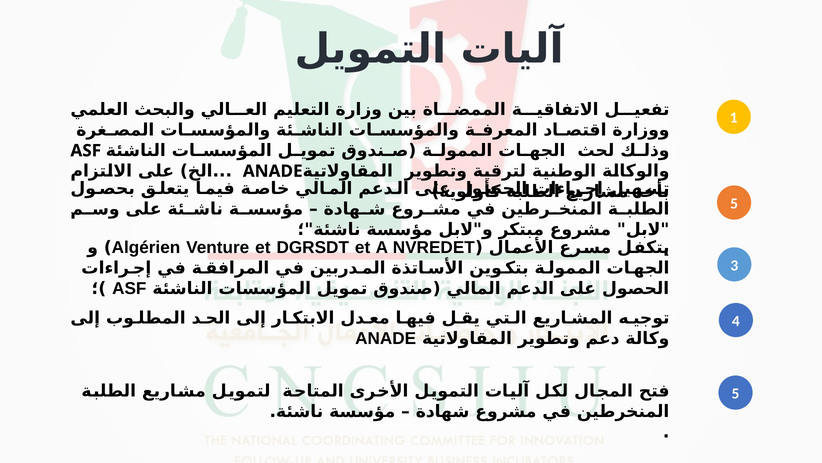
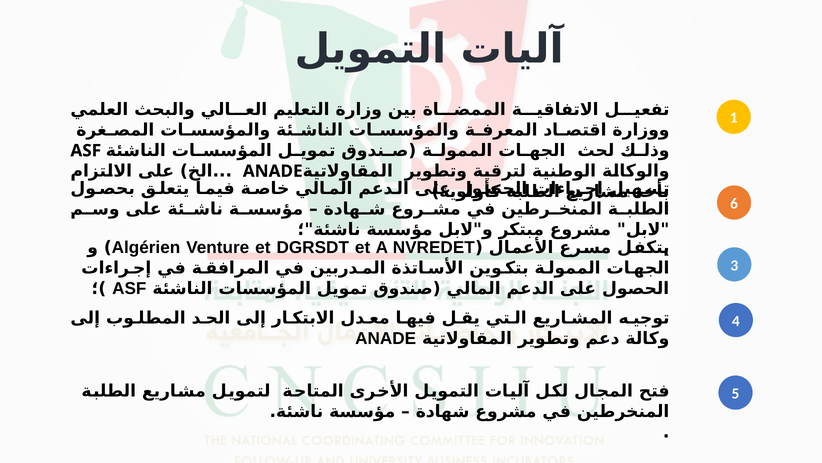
5 at (734, 203): 5 -> 6
